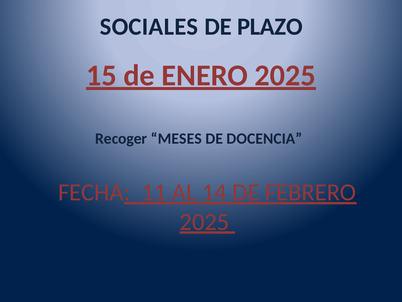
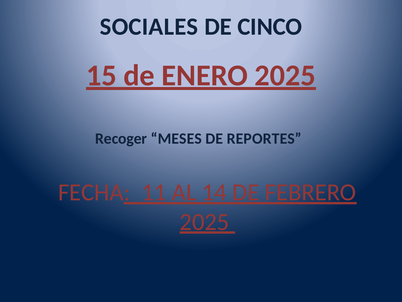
PLAZO: PLAZO -> CINCO
DOCENCIA: DOCENCIA -> REPORTES
